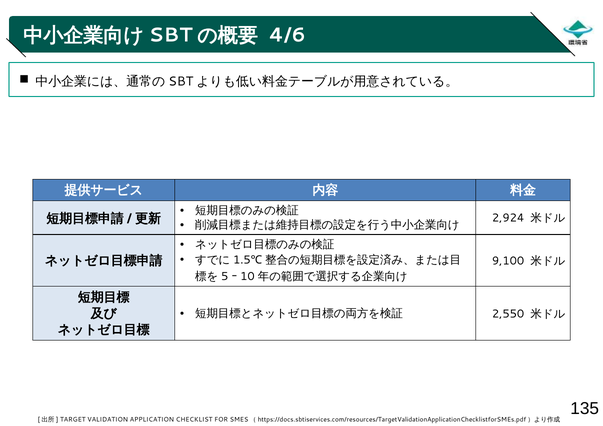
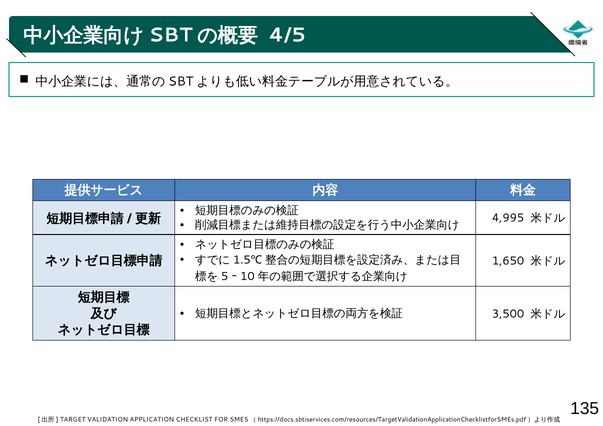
4/6: 4/6 -> 4/5
2,924: 2,924 -> 4,995
9,100: 9,100 -> 1,650
2,550: 2,550 -> 3,500
